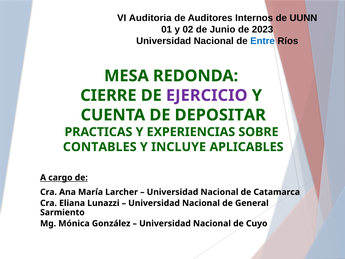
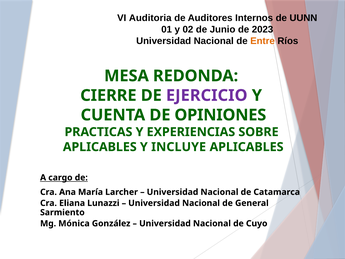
Entre colour: blue -> orange
DEPOSITAR: DEPOSITAR -> OPINIONES
CONTABLES at (100, 147): CONTABLES -> APLICABLES
